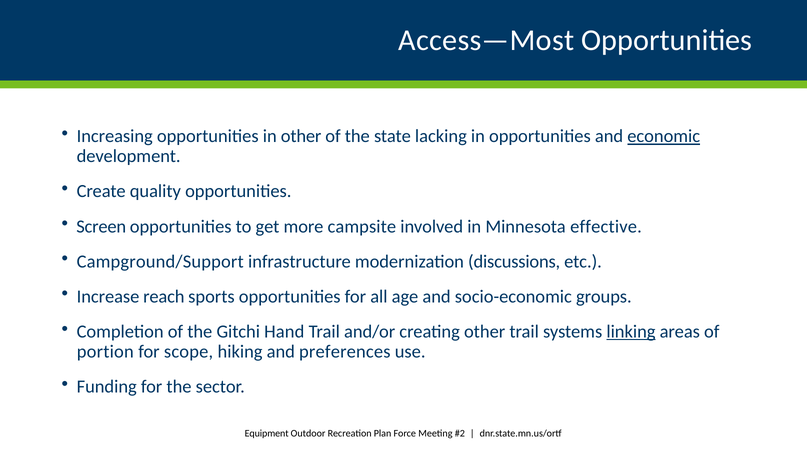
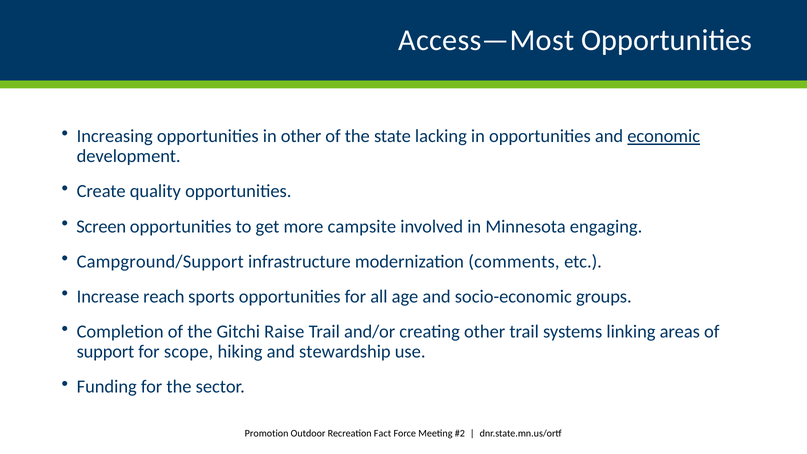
effective: effective -> engaging
discussions: discussions -> comments
Hand: Hand -> Raise
linking underline: present -> none
portion: portion -> support
preferences: preferences -> stewardship
Equipment: Equipment -> Promotion
Plan: Plan -> Fact
